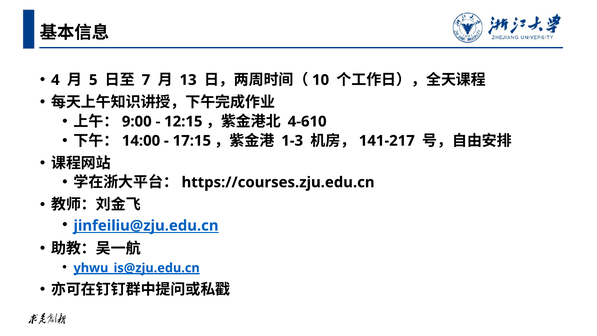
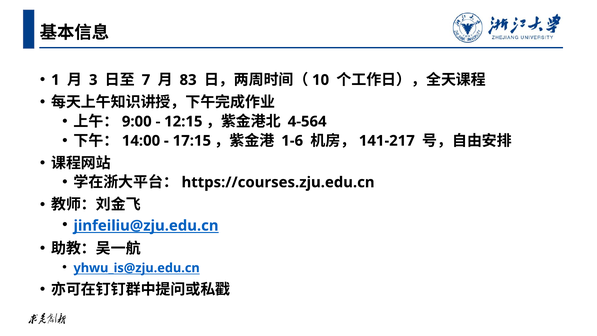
4: 4 -> 1
5: 5 -> 3
13: 13 -> 83
4-610: 4-610 -> 4-564
1-3: 1-3 -> 1-6
yhwu_is@zju.edu.cn underline: present -> none
